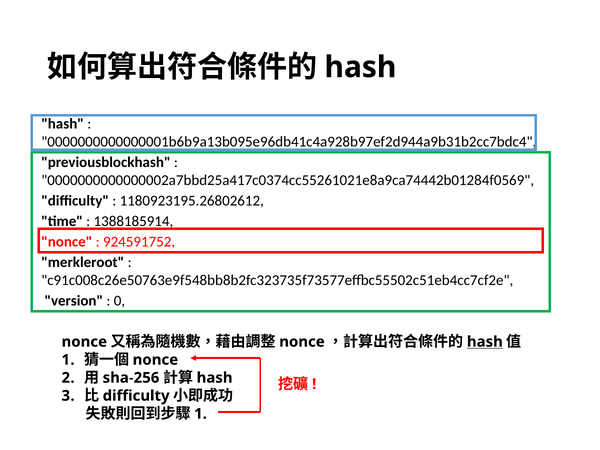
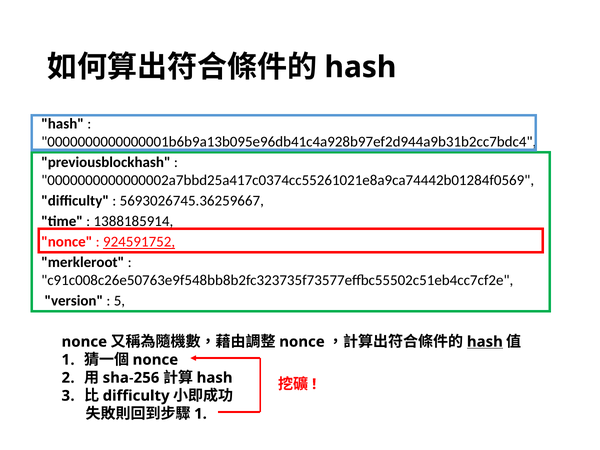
1180923195.26802612: 1180923195.26802612 -> 5693026745.36259667
924591752 underline: none -> present
0: 0 -> 5
